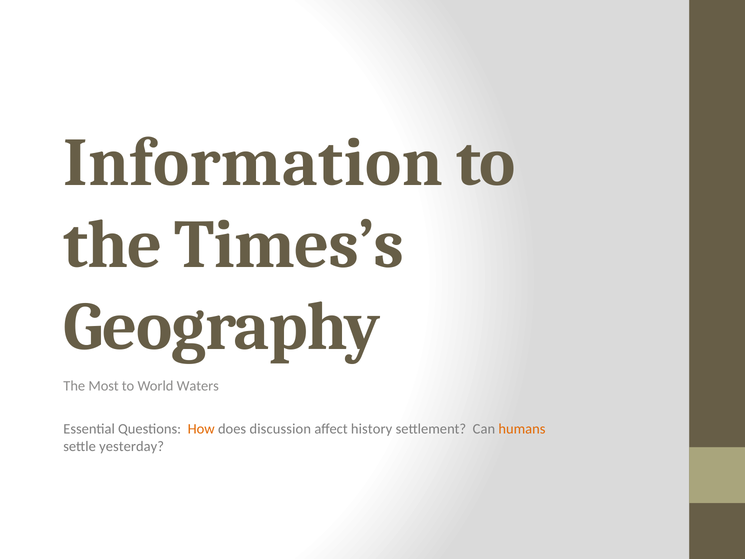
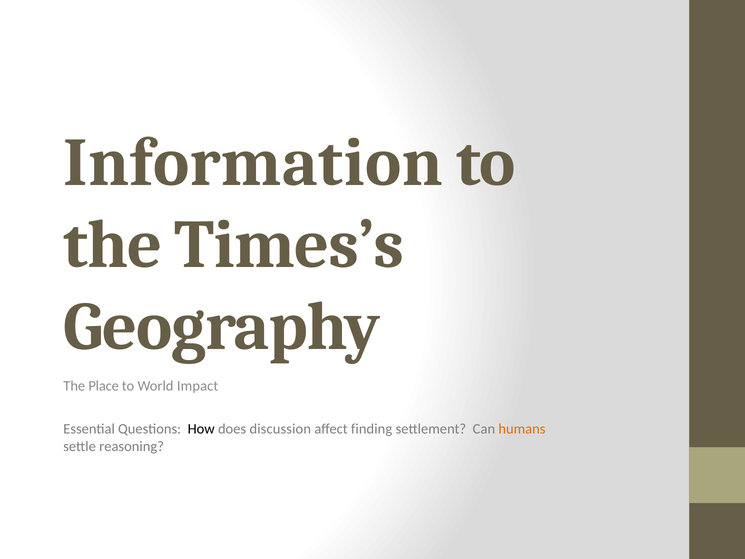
Most: Most -> Place
Waters: Waters -> Impact
How colour: orange -> black
history: history -> finding
yesterday: yesterday -> reasoning
